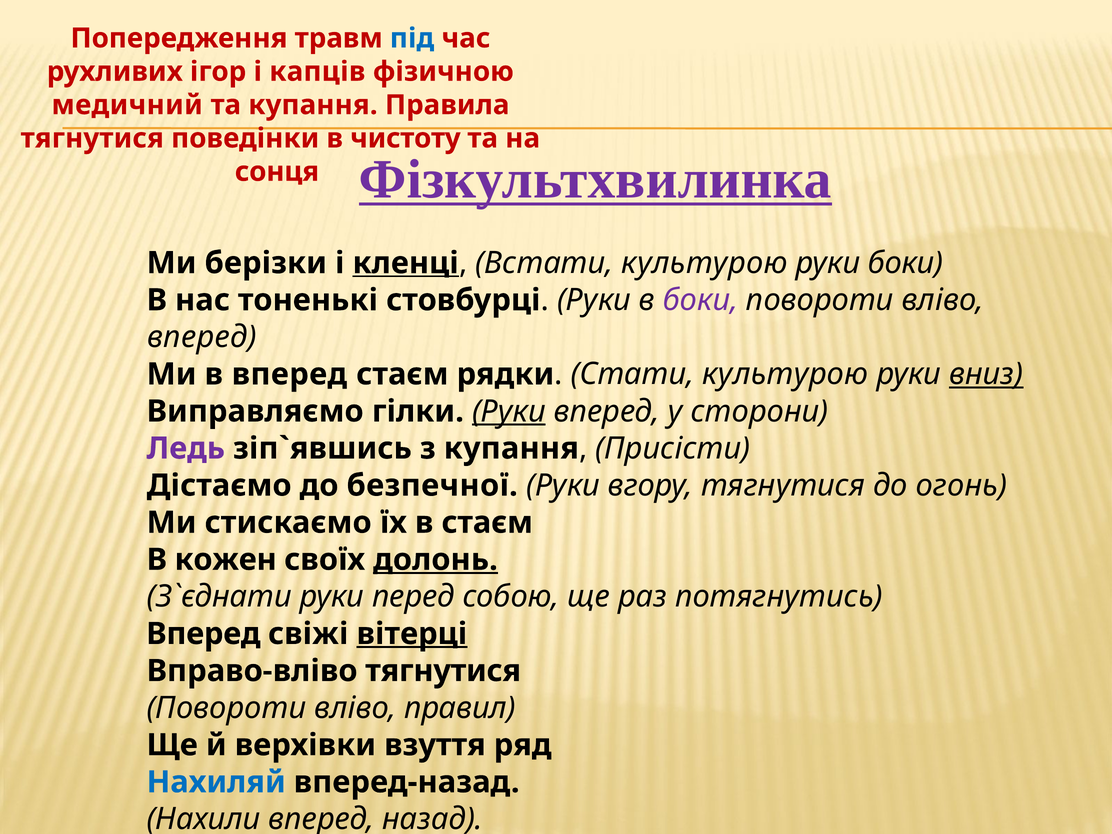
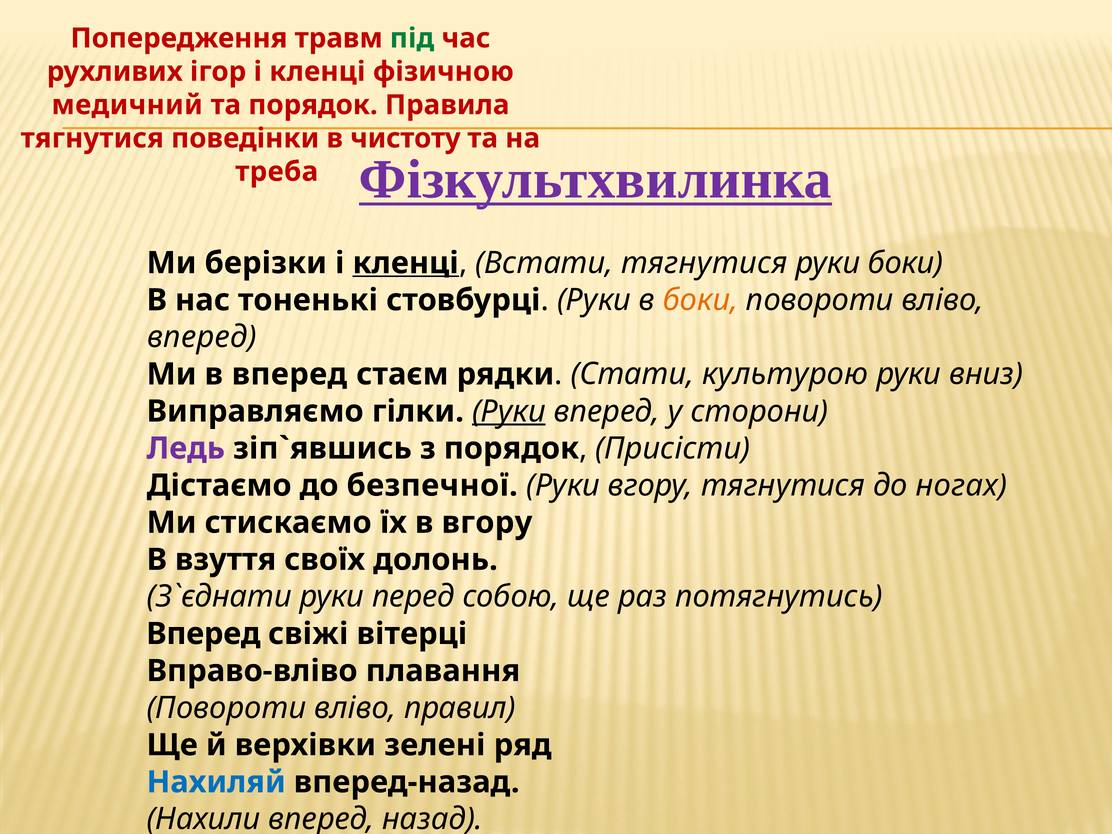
під colour: blue -> green
ігор і капців: капців -> кленці
та купання: купання -> порядок
сонця: сонця -> треба
Встати культурою: культурою -> тягнутися
боки at (700, 300) colour: purple -> orange
вниз underline: present -> none
з купання: купання -> порядок
огонь: огонь -> ногах
в стаєм: стаєм -> вгору
кожен: кожен -> взуття
долонь underline: present -> none
вітерці underline: present -> none
Вправо-вліво тягнутися: тягнутися -> плавання
взуття: взуття -> зелені
